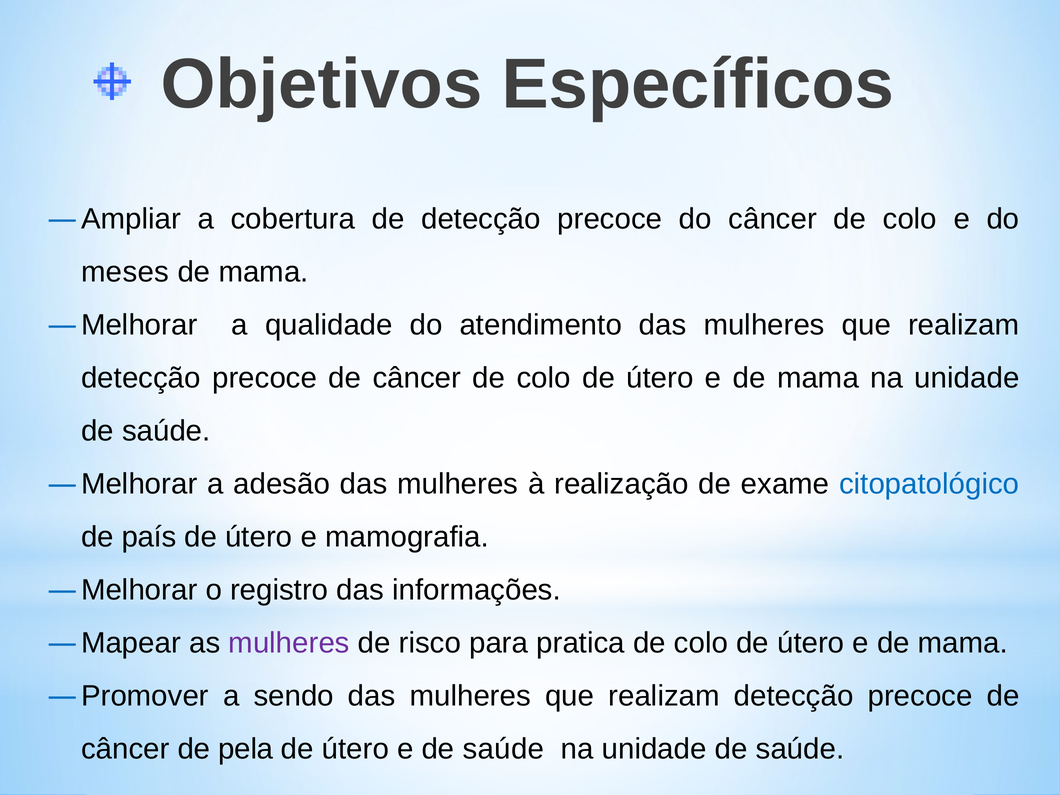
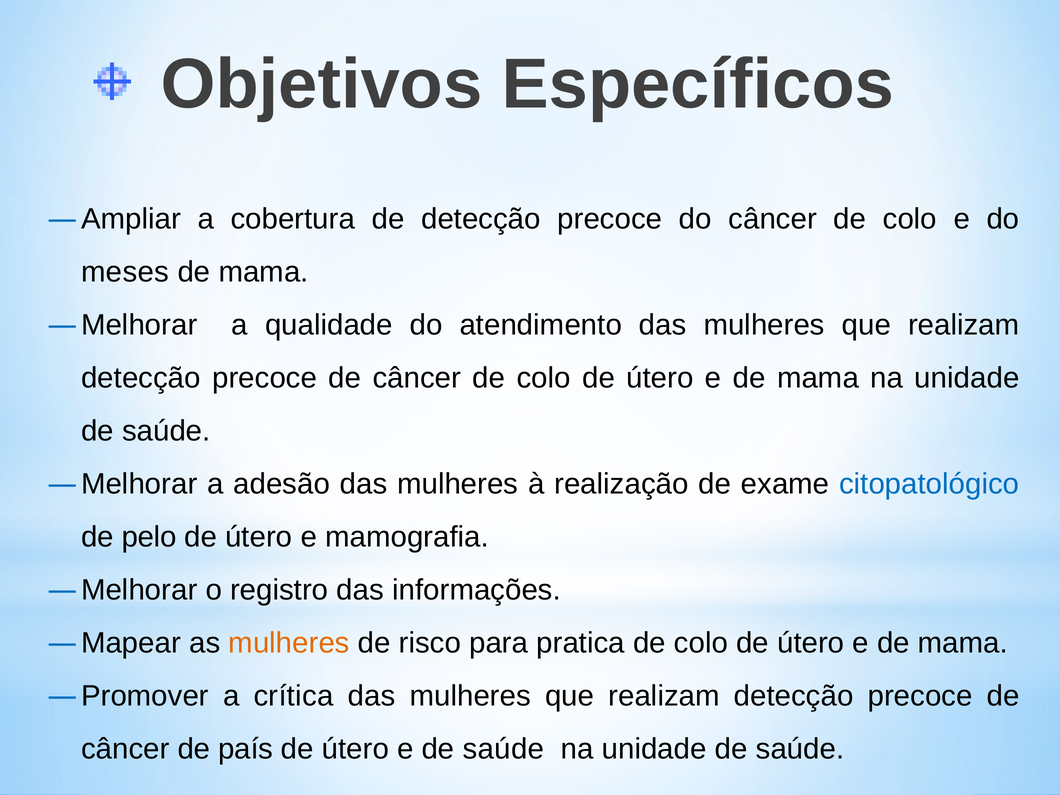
país: país -> pelo
mulheres at (289, 643) colour: purple -> orange
sendo: sendo -> crítica
pela: pela -> país
